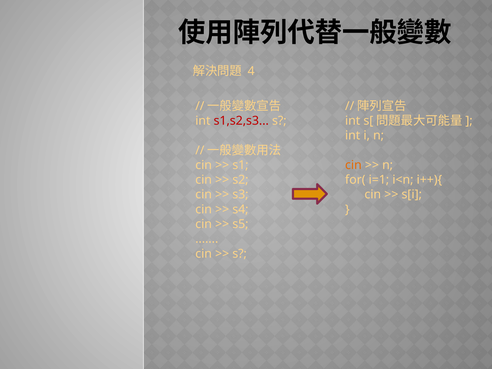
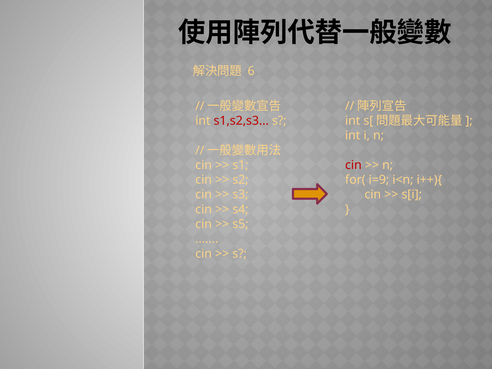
4: 4 -> 6
cin at (353, 165) colour: orange -> red
i=1: i=1 -> i=9
